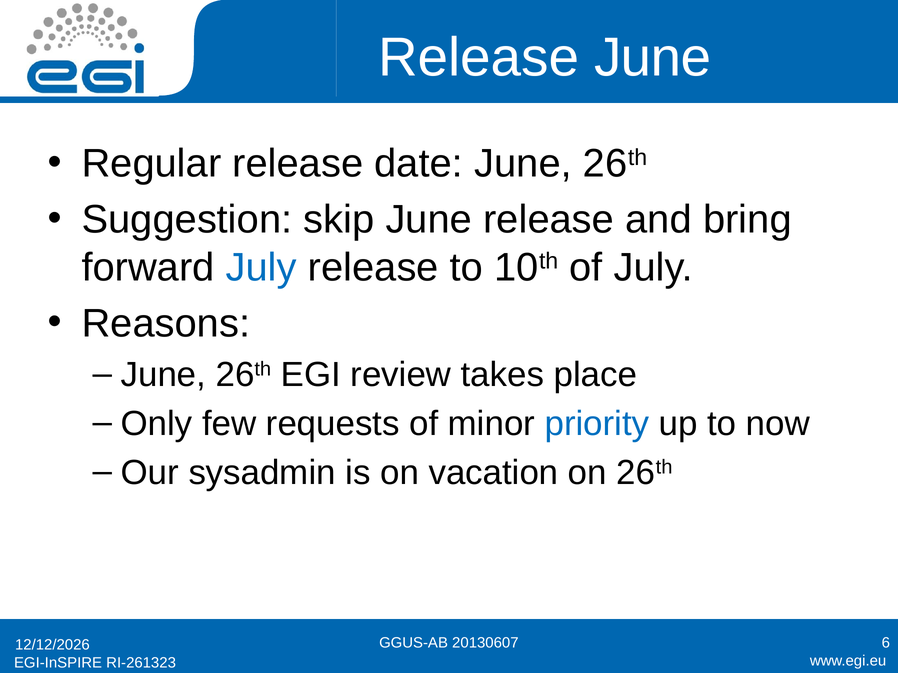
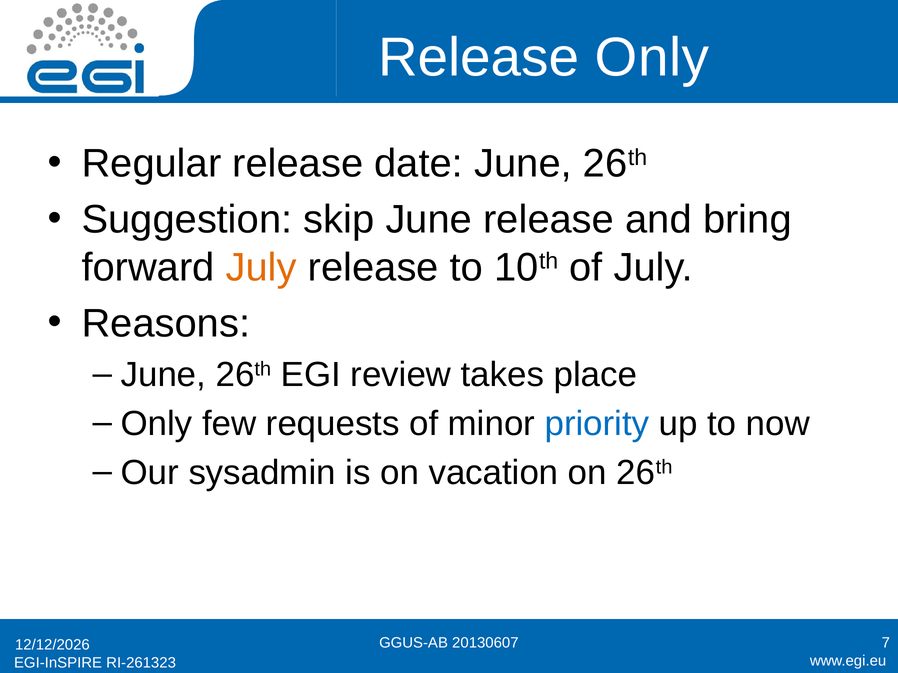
Release June: June -> Only
July at (261, 268) colour: blue -> orange
6: 6 -> 7
